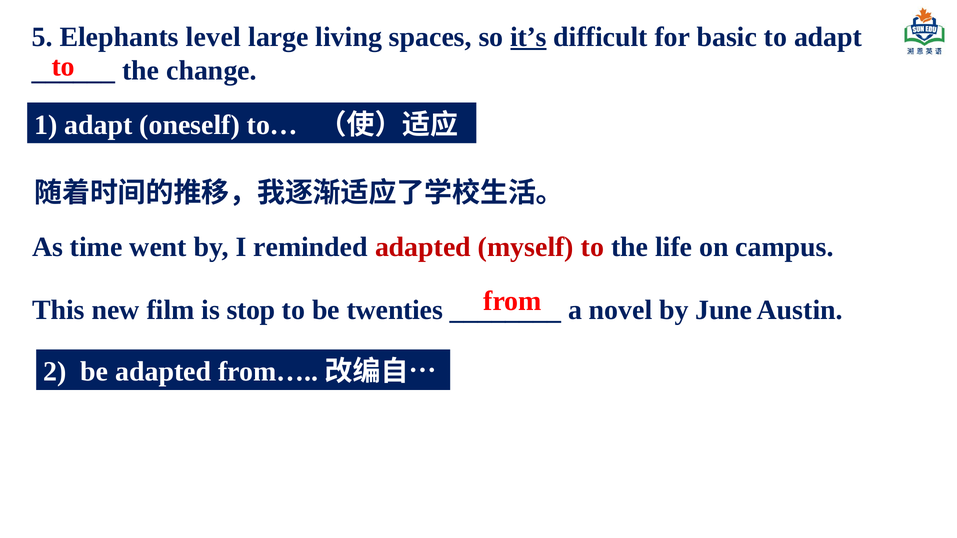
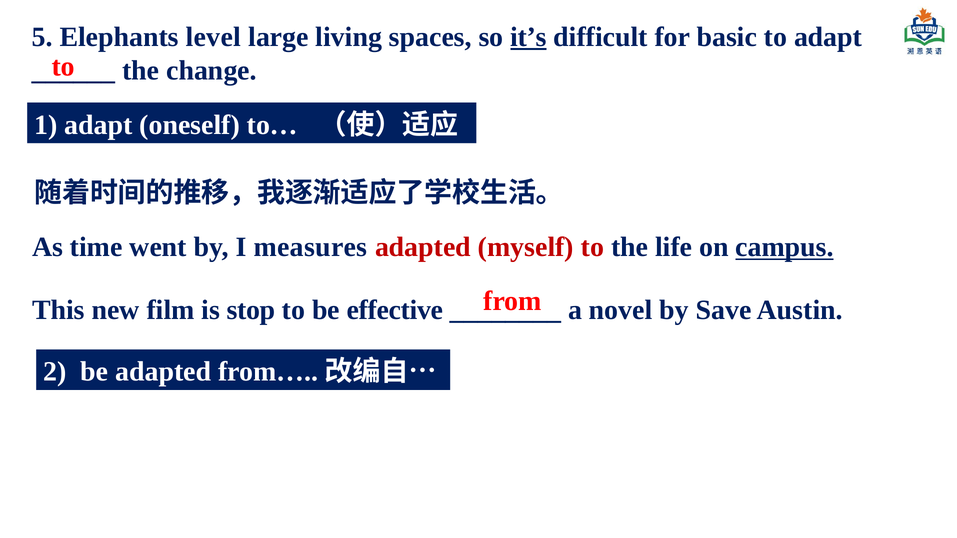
reminded: reminded -> measures
campus underline: none -> present
twenties: twenties -> effective
June: June -> Save
